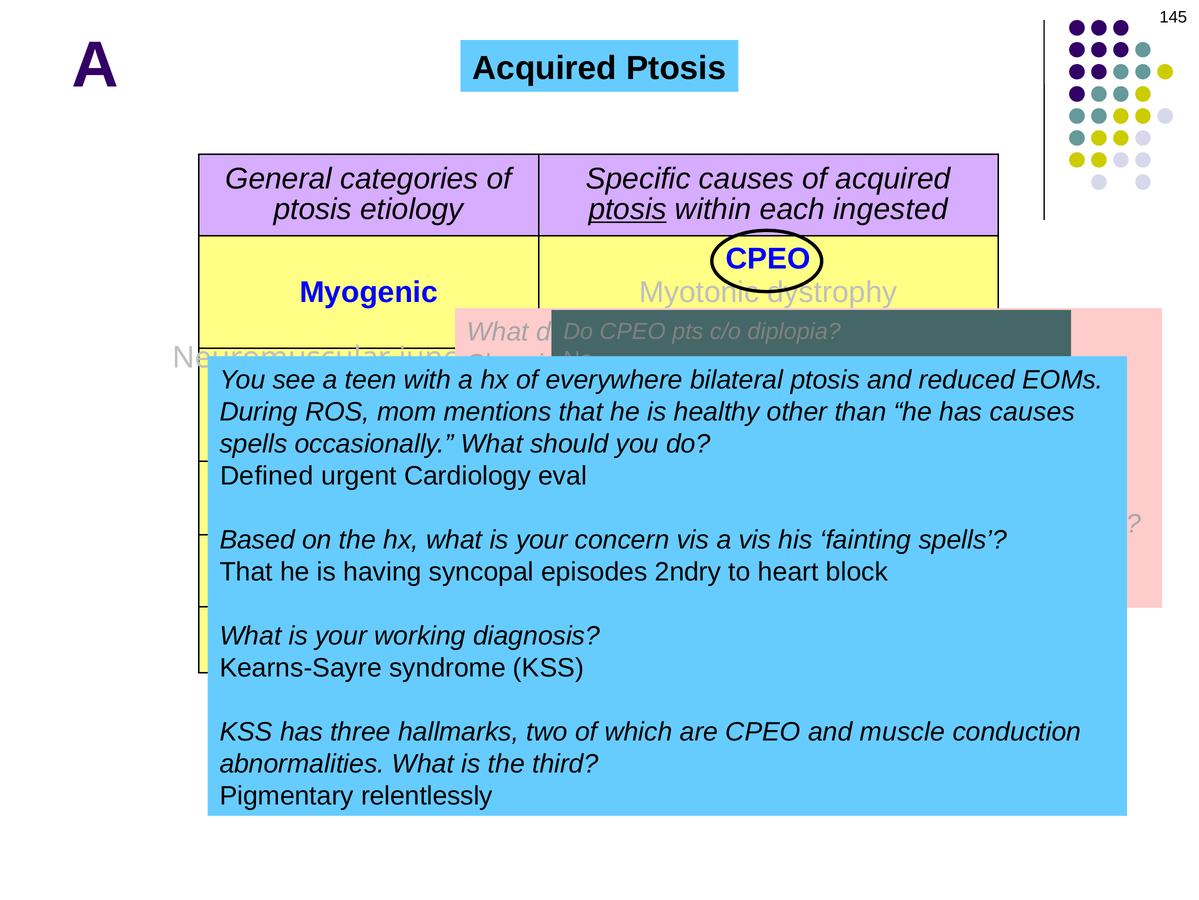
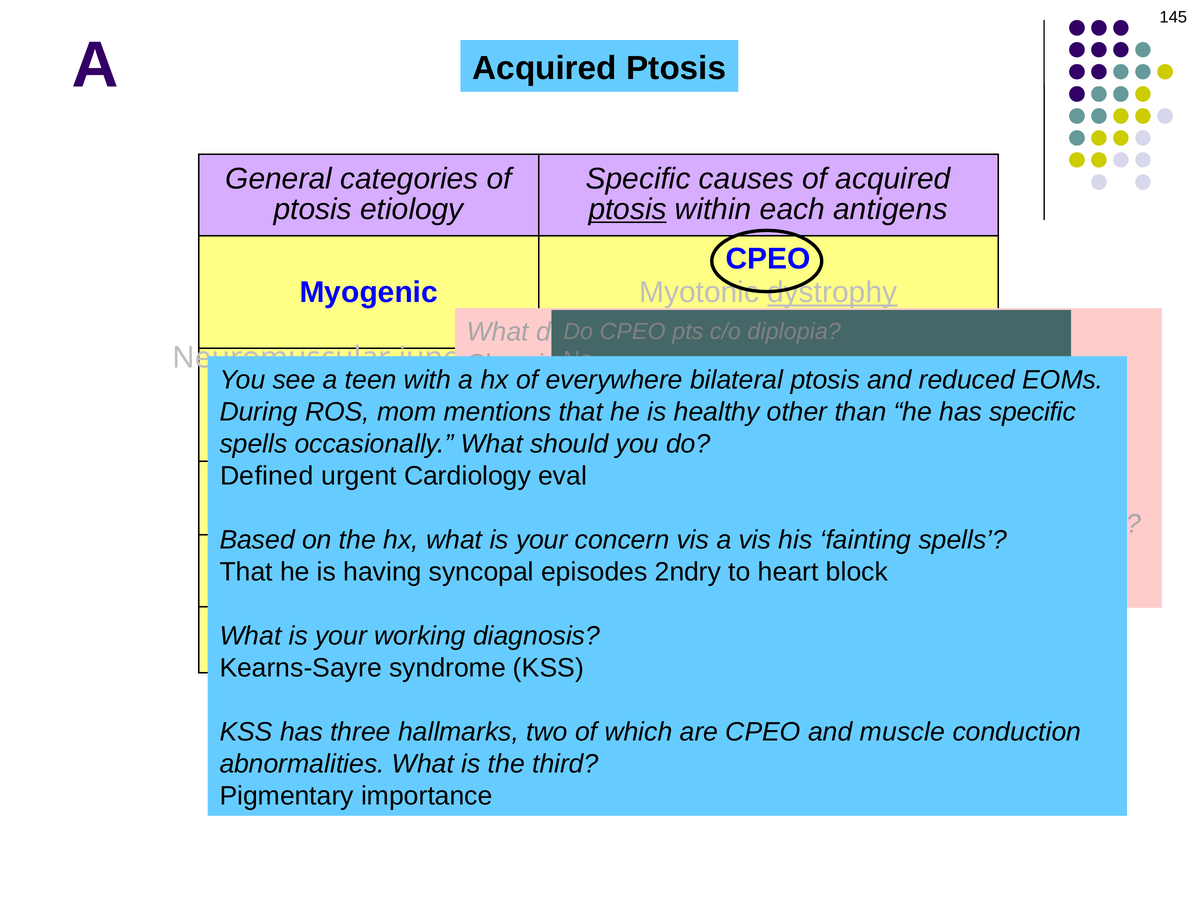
ingested: ingested -> antigens
dystrophy underline: none -> present
has causes: causes -> specific
Pigmentary relentlessly: relentlessly -> importance
